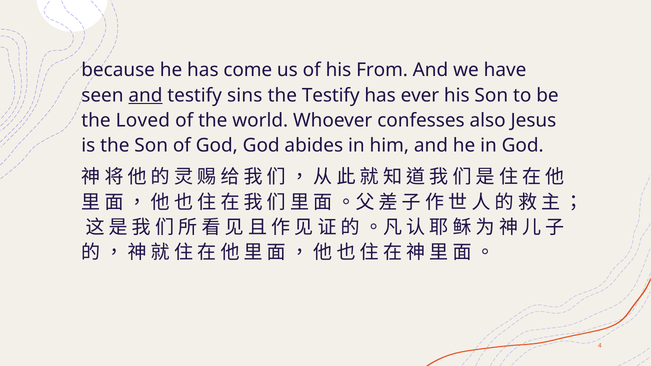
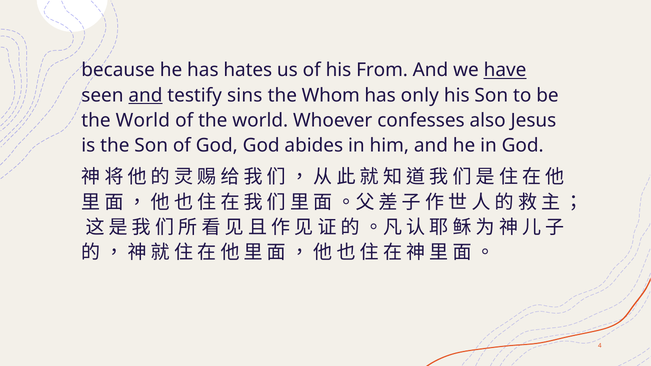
come: come -> hates
have underline: none -> present
the Testify: Testify -> Whom
ever: ever -> only
Loved at (143, 120): Loved -> World
